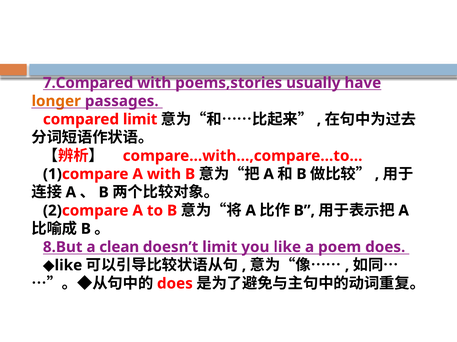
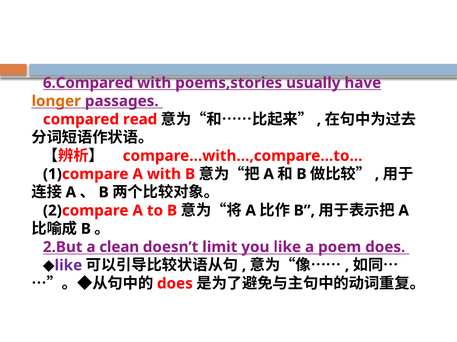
7.Compared: 7.Compared -> 6.Compared
compared limit: limit -> read
8.But: 8.But -> 2.But
like at (68, 266) colour: black -> purple
